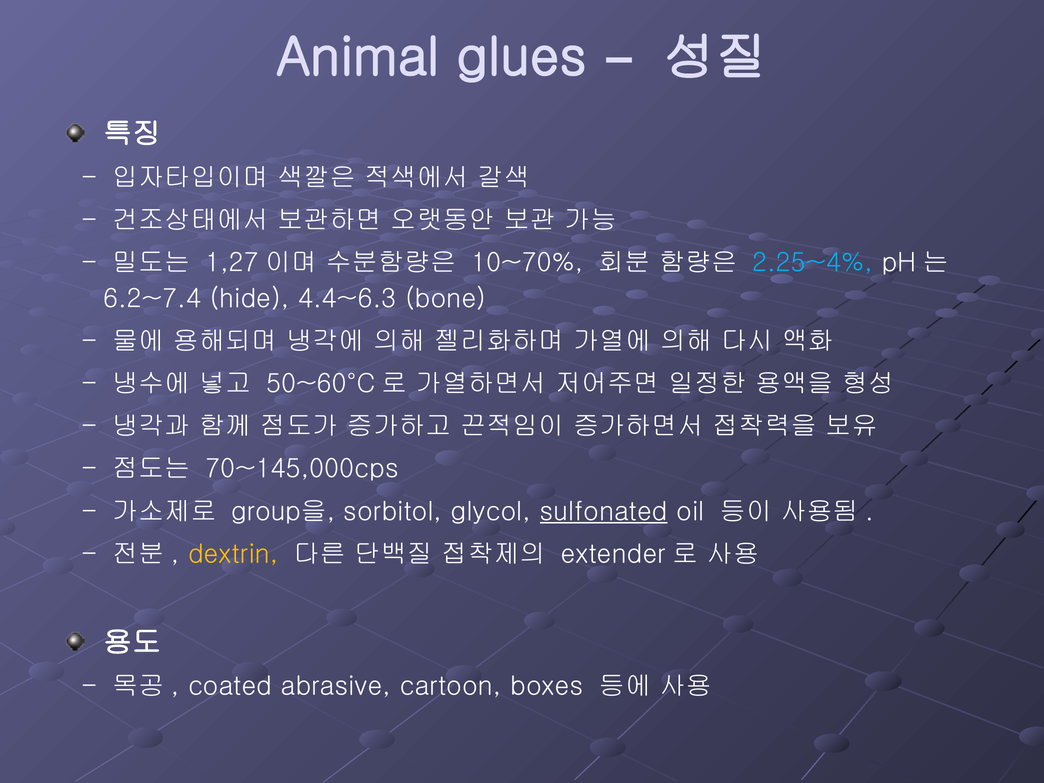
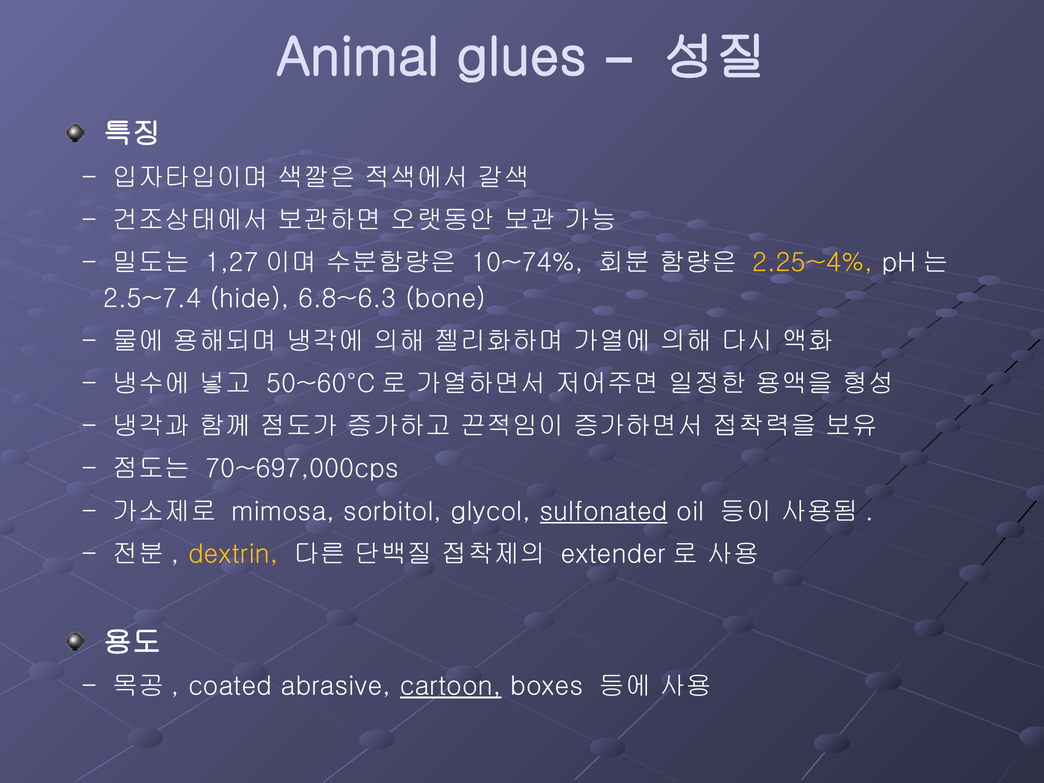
10~70%: 10~70% -> 10~74%
2.25~4% colour: light blue -> yellow
6.2~7.4: 6.2~7.4 -> 2.5~7.4
4.4~6.3: 4.4~6.3 -> 6.8~6.3
70~145,000cps: 70~145,000cps -> 70~697,000cps
group을: group을 -> mimosa
cartoon underline: none -> present
